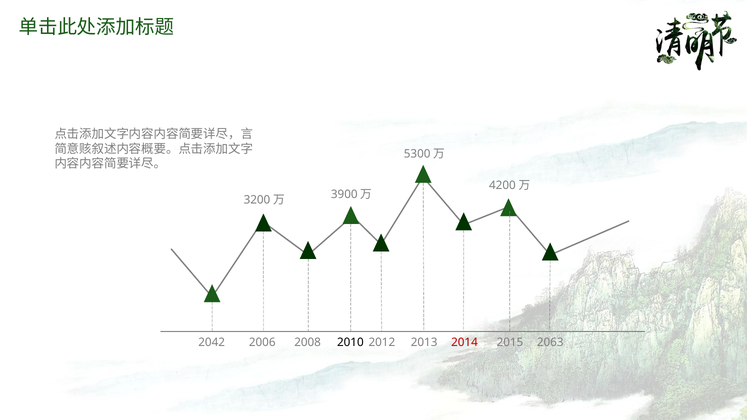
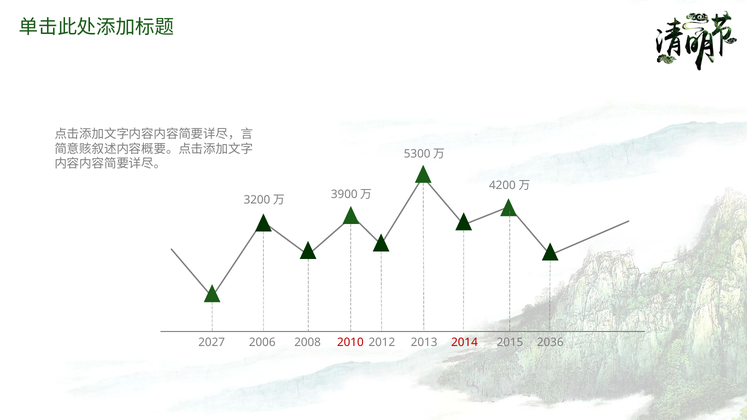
2042: 2042 -> 2027
2010 colour: black -> red
2063: 2063 -> 2036
